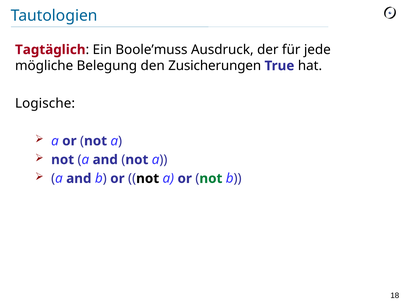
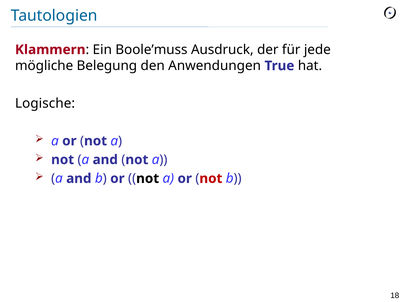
Tagtäglich: Tagtäglich -> Klammern
Zusicherungen: Zusicherungen -> Anwendungen
not at (211, 179) colour: green -> red
